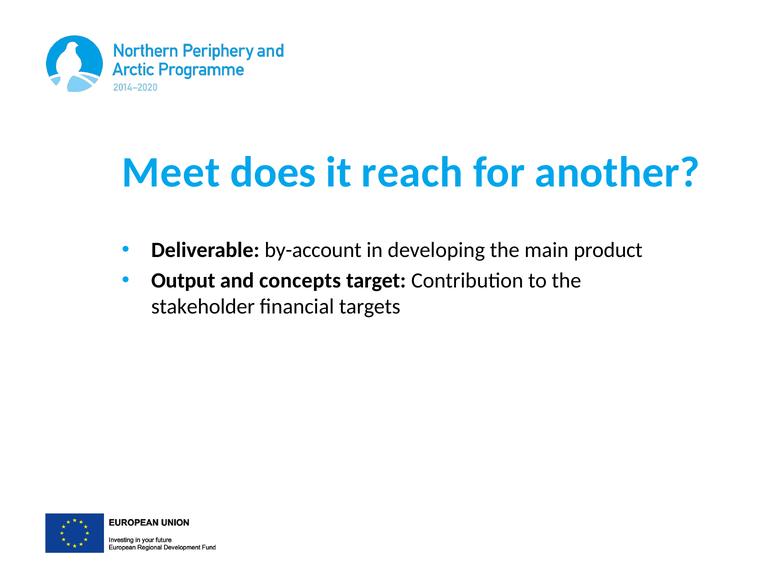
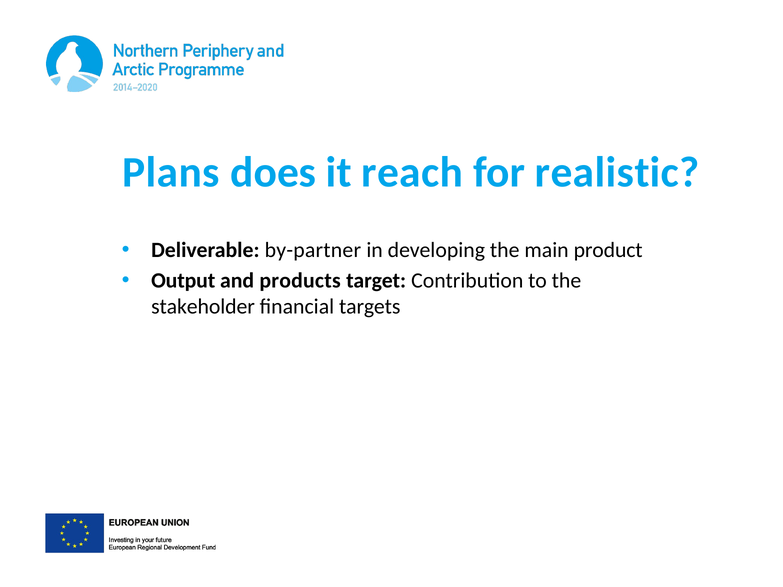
Meet: Meet -> Plans
another: another -> realistic
by-account: by-account -> by-partner
concepts: concepts -> products
